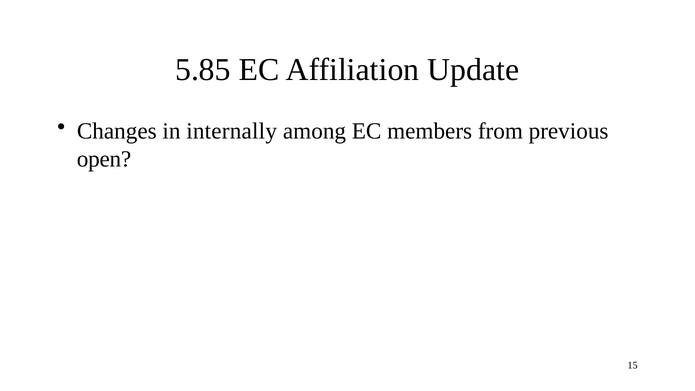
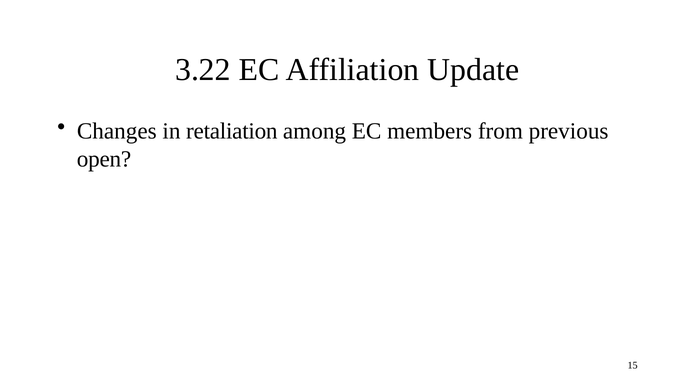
5.85: 5.85 -> 3.22
internally: internally -> retaliation
